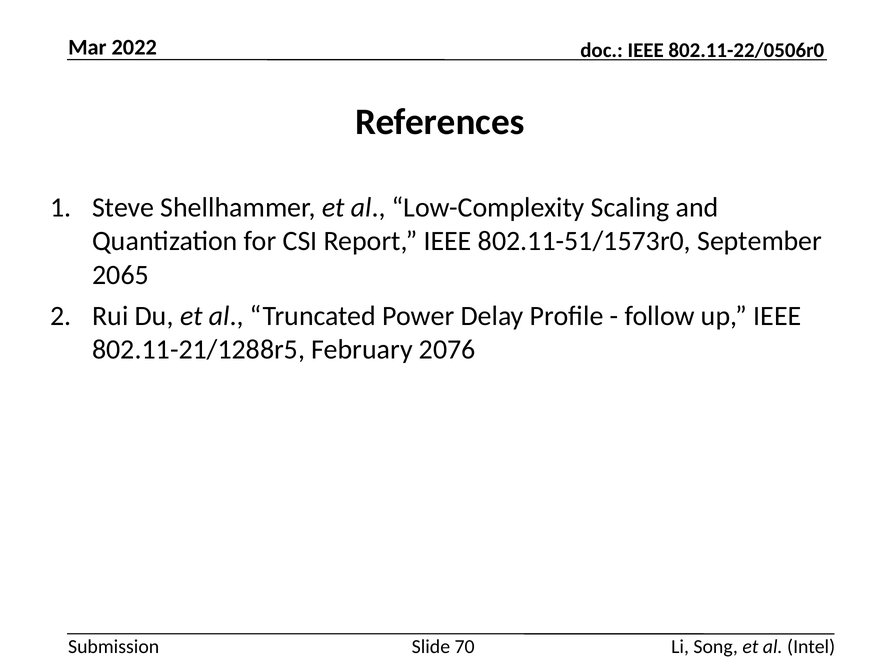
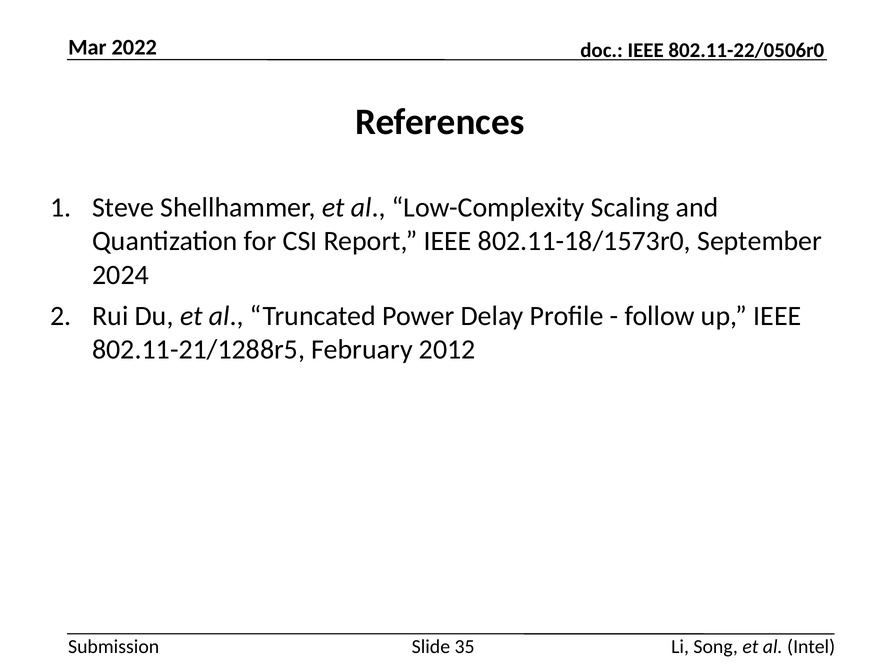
802.11-51/1573r0: 802.11-51/1573r0 -> 802.11-18/1573r0
2065: 2065 -> 2024
2076: 2076 -> 2012
70: 70 -> 35
